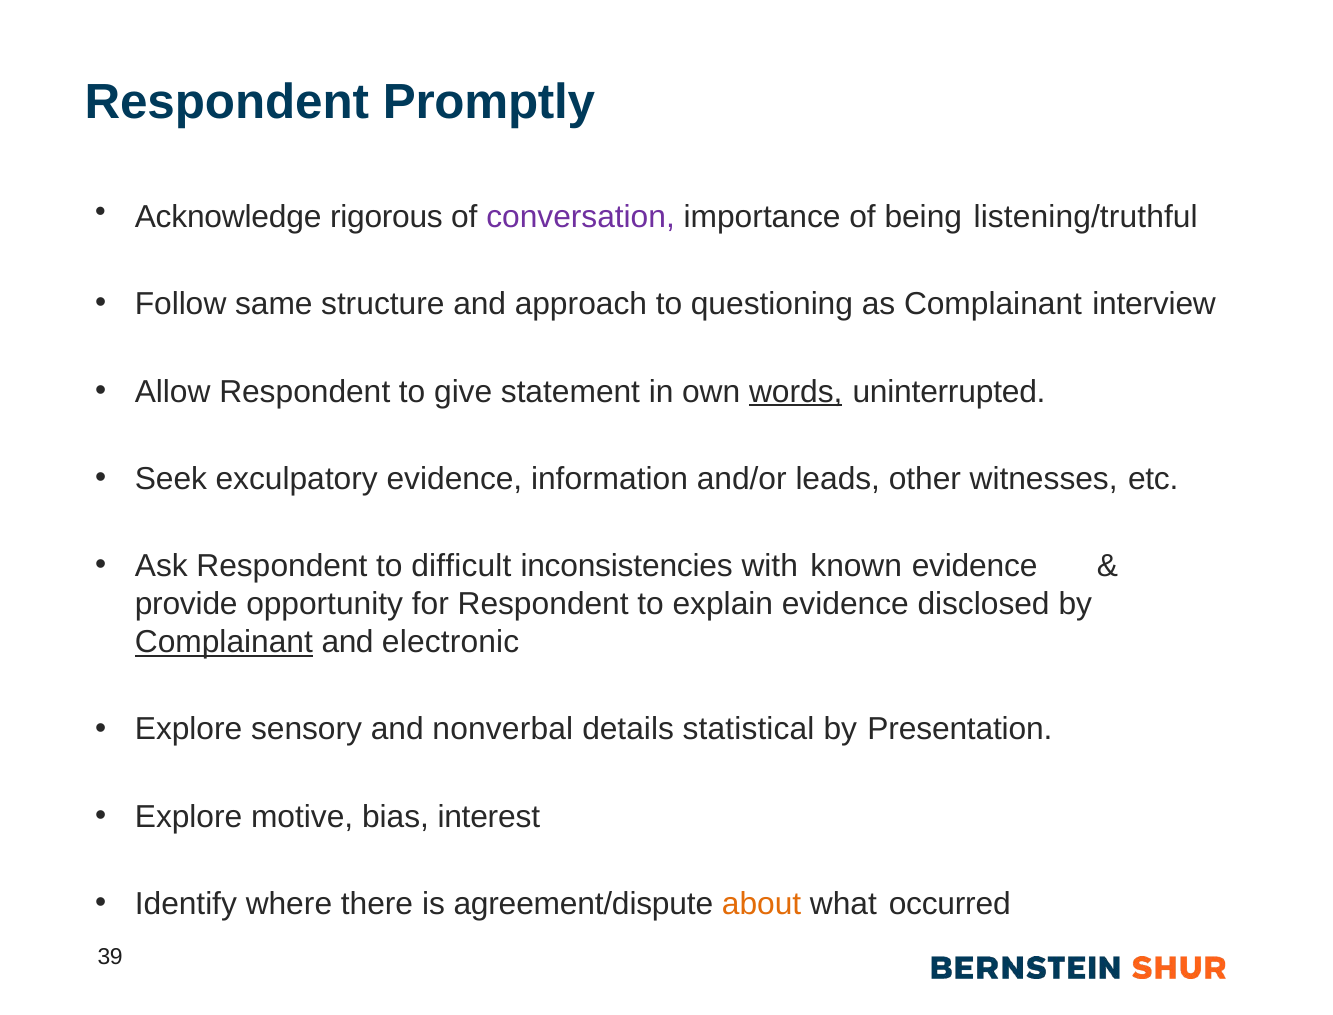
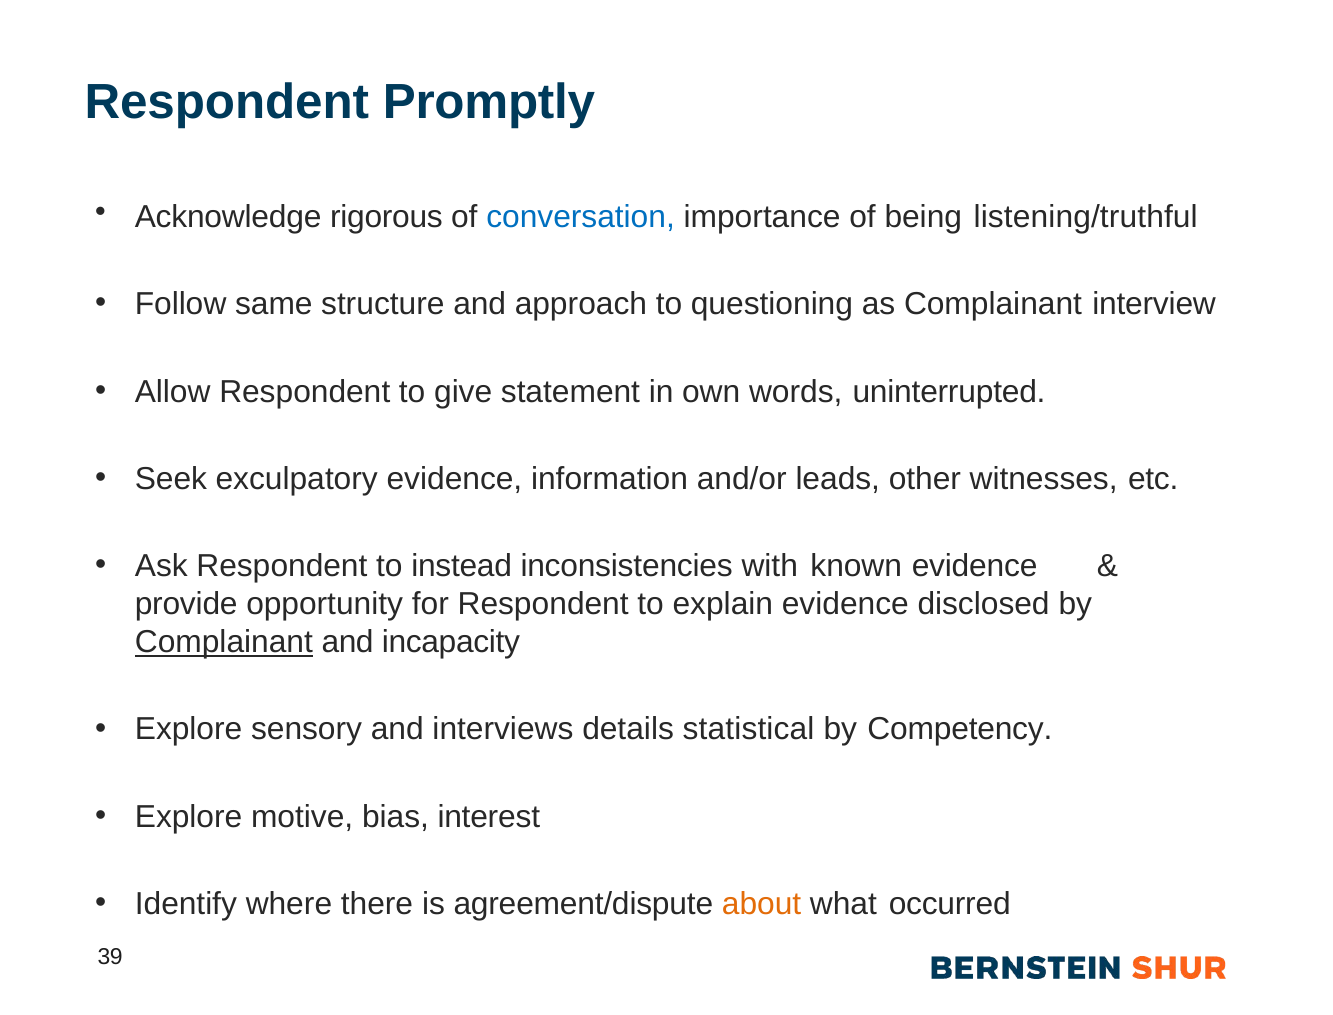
conversation colour: purple -> blue
words underline: present -> none
difficult: difficult -> instead
electronic: electronic -> incapacity
nonverbal: nonverbal -> interviews
Presentation: Presentation -> Competency
